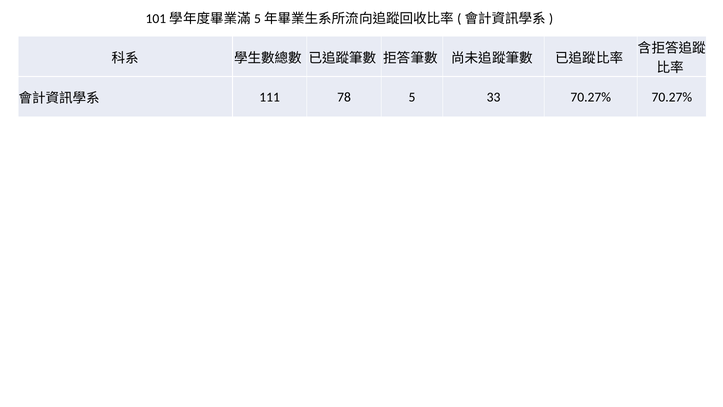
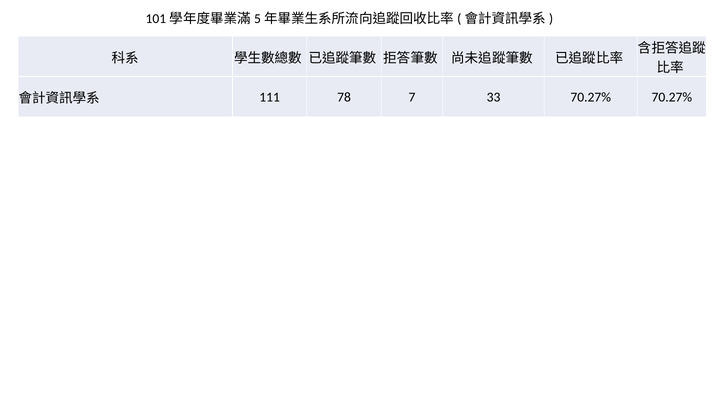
5: 5 -> 7
